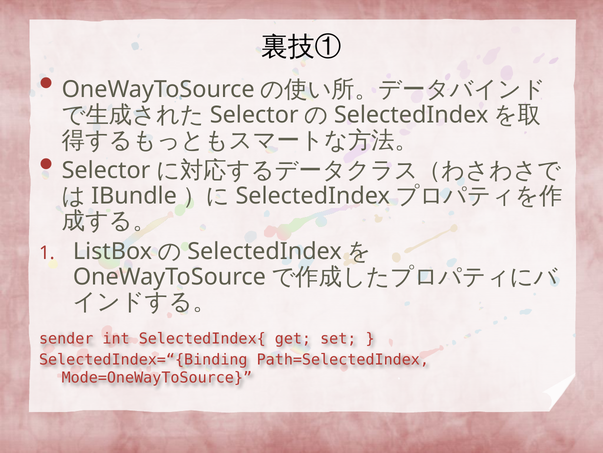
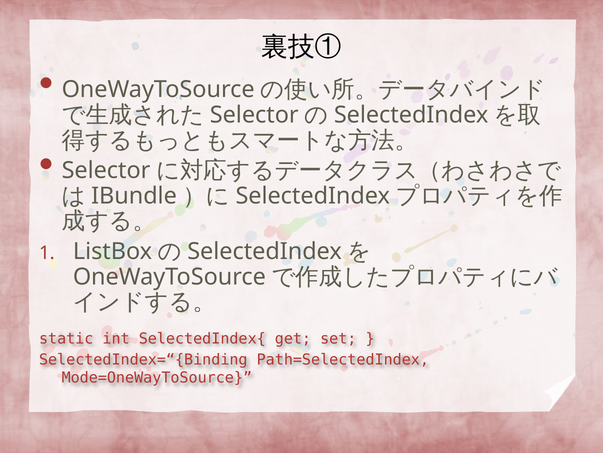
sender: sender -> static
